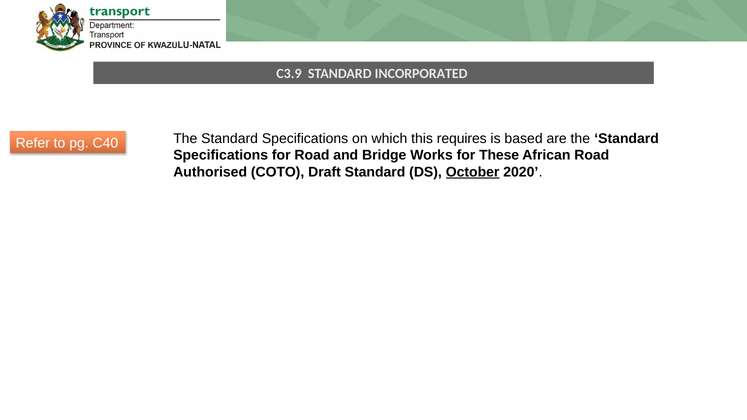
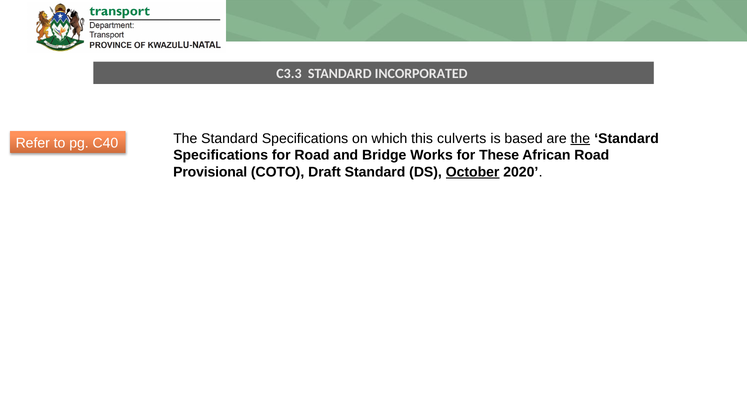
C3.9: C3.9 -> C3.3
requires: requires -> culverts
the at (580, 138) underline: none -> present
Authorised: Authorised -> Provisional
